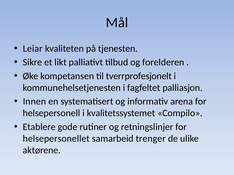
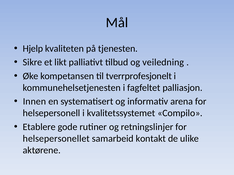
Leiar: Leiar -> Hjelp
forelderen: forelderen -> veiledning
trenger: trenger -> kontakt
